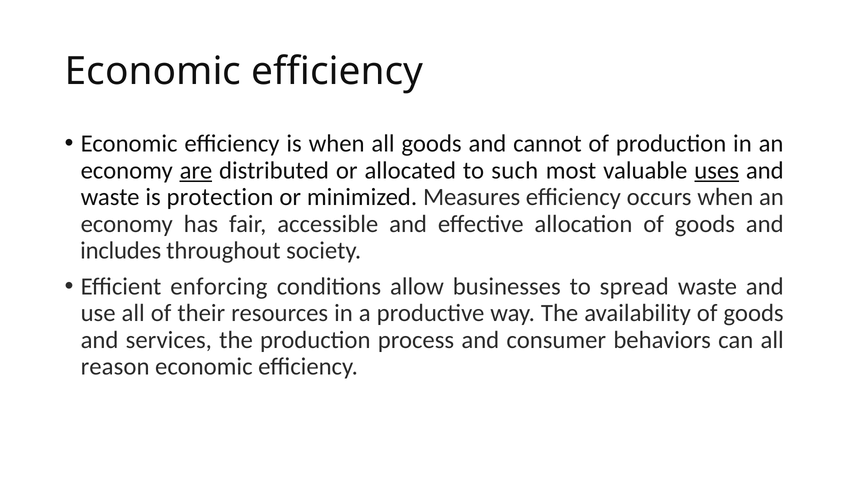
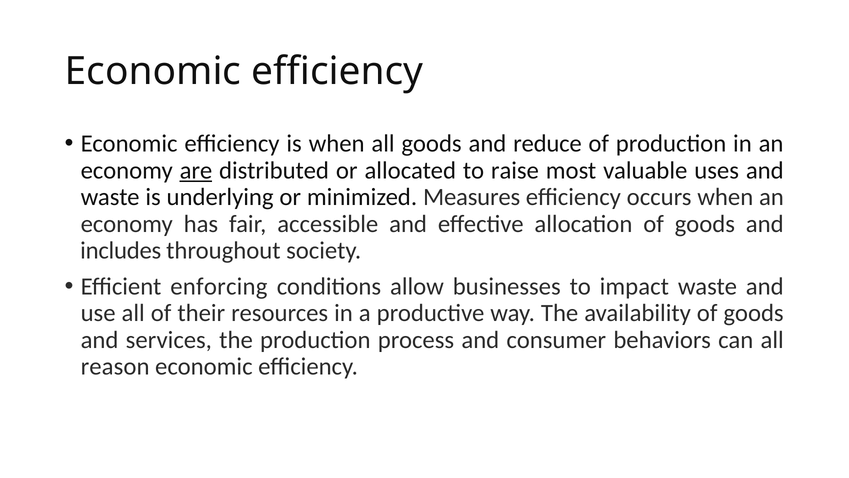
cannot: cannot -> reduce
such: such -> raise
uses underline: present -> none
protection: protection -> underlying
spread: spread -> impact
